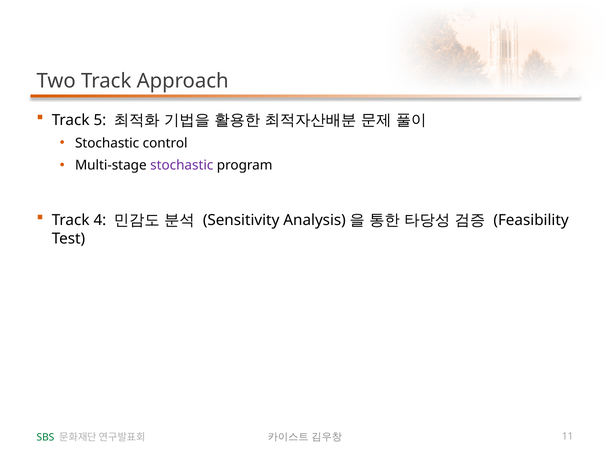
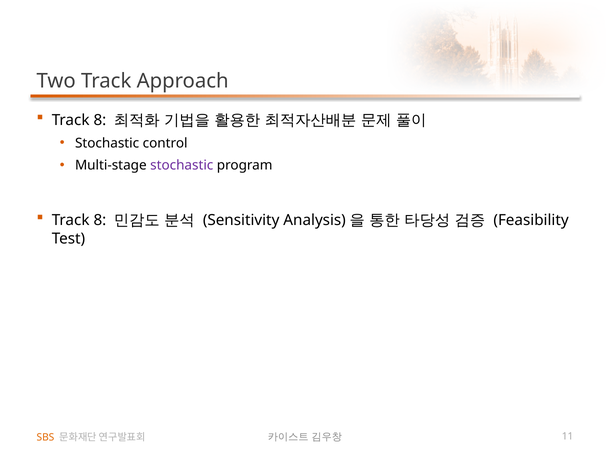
5 at (100, 120): 5 -> 8
4 at (100, 220): 4 -> 8
SBS colour: green -> orange
